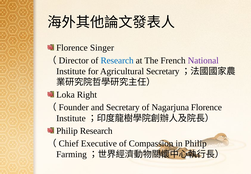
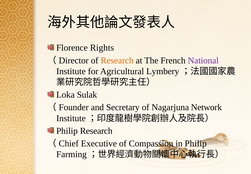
Singer: Singer -> Rights
Research at (117, 60) colour: blue -> orange
Agricultural Secretary: Secretary -> Lymbery
Right: Right -> Sulak
Nagarjuna Florence: Florence -> Network
